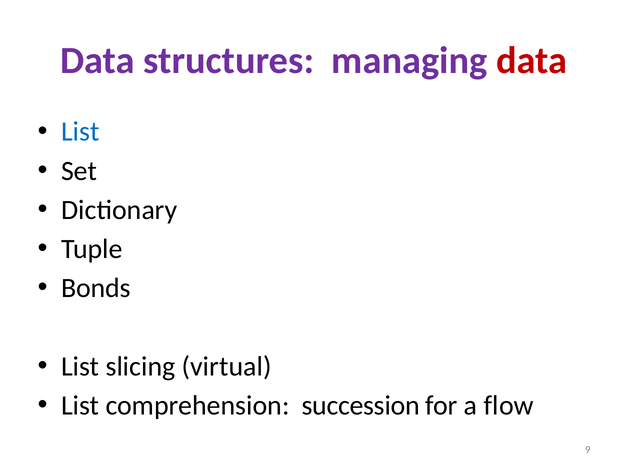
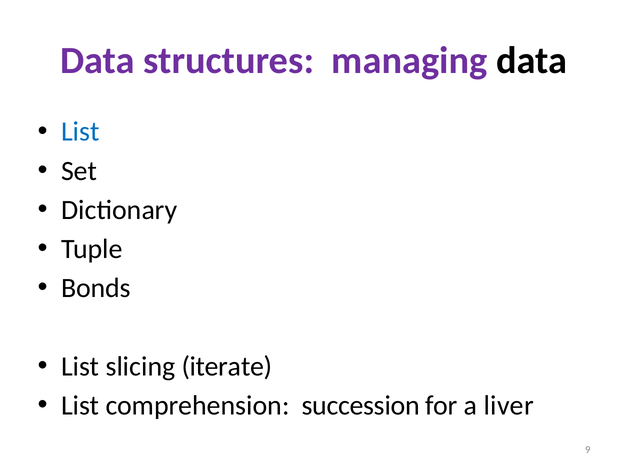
data at (532, 61) colour: red -> black
virtual: virtual -> iterate
flow: flow -> liver
